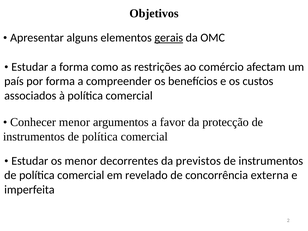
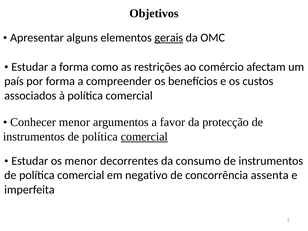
comercial at (144, 137) underline: none -> present
previstos: previstos -> consumo
revelado: revelado -> negativo
externa: externa -> assenta
